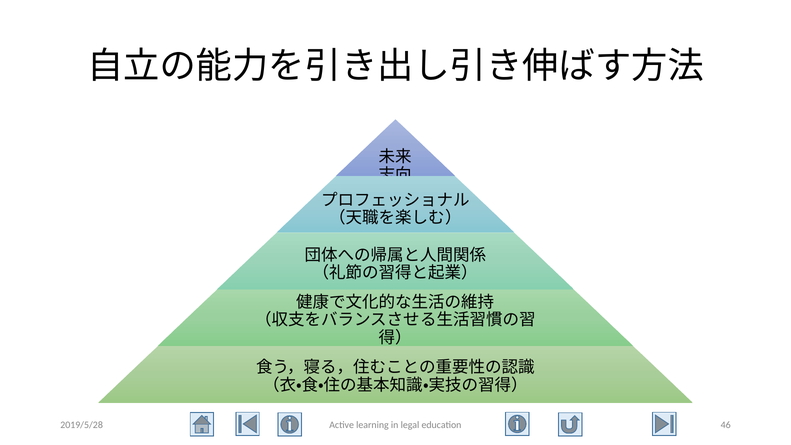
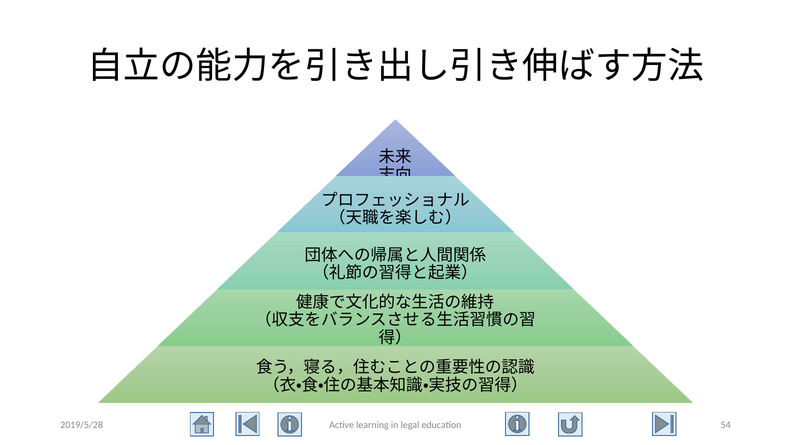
46: 46 -> 54
